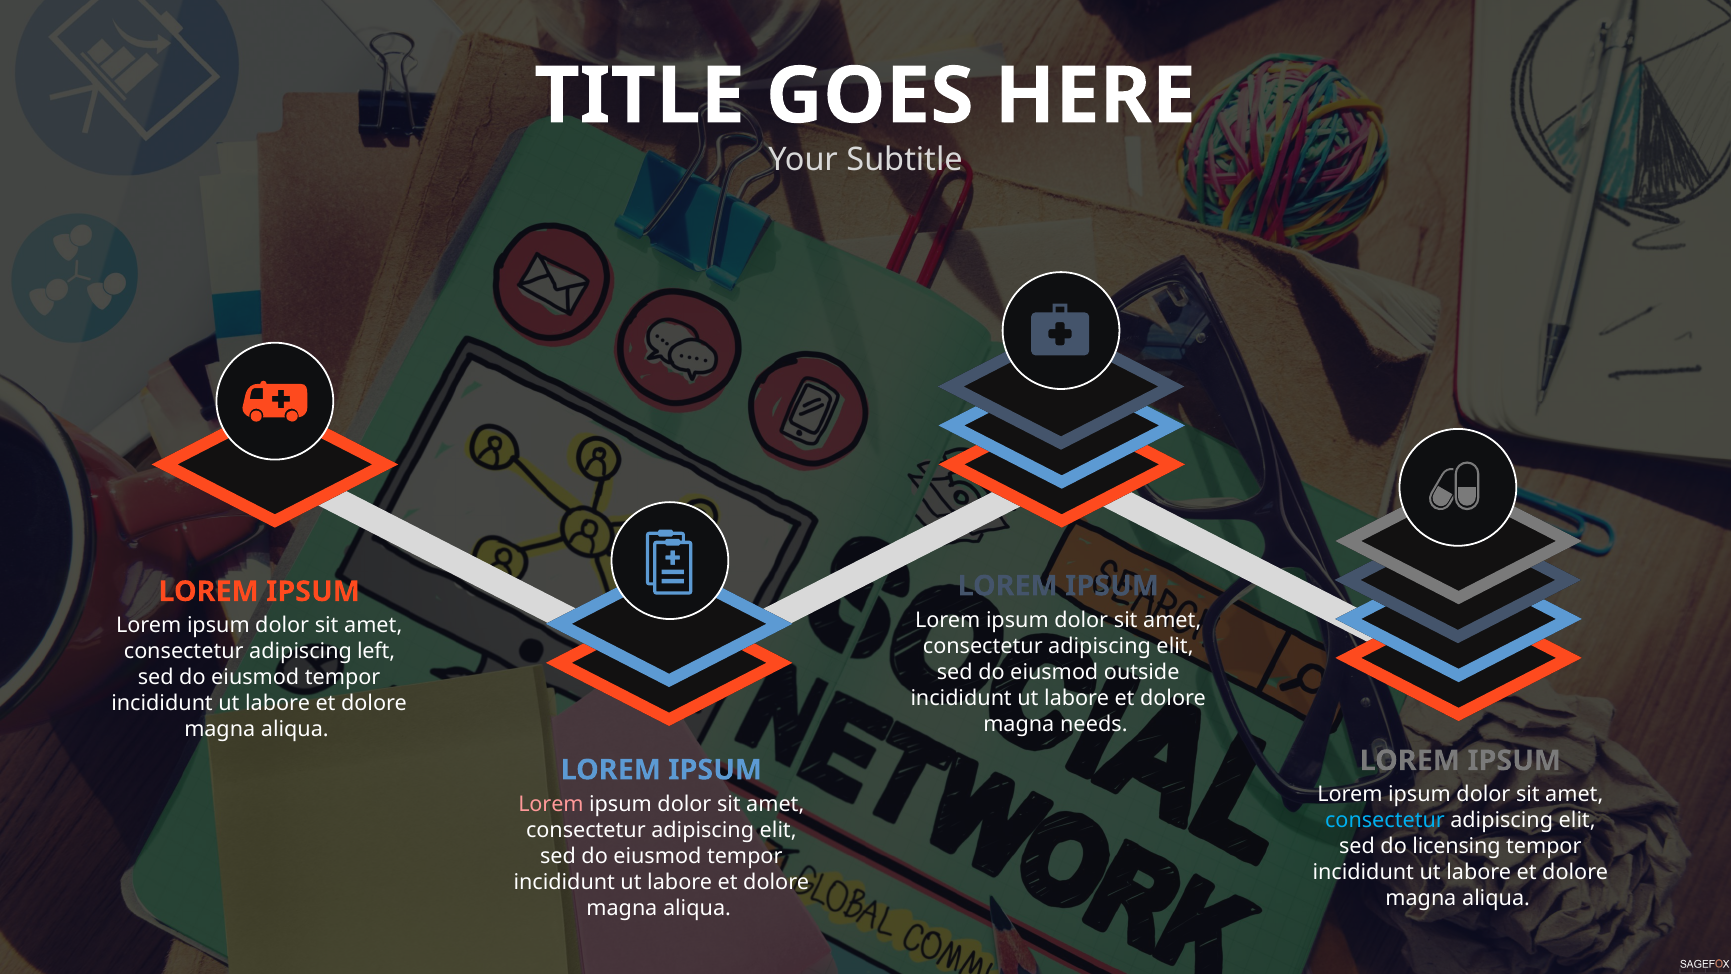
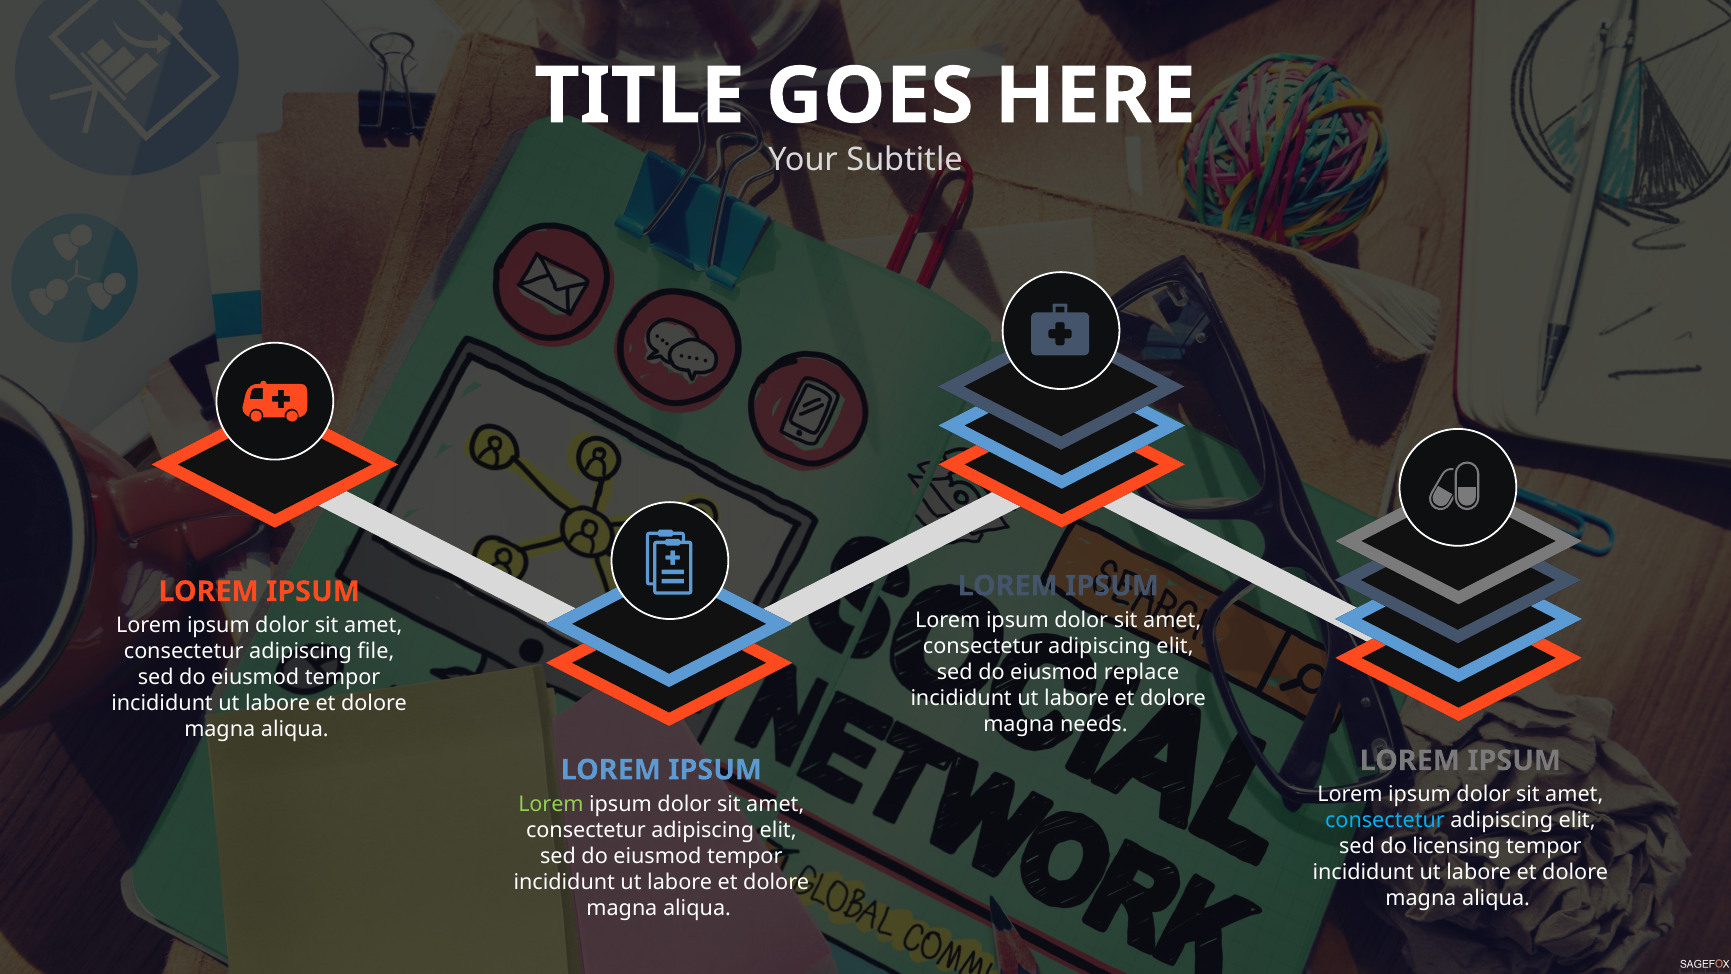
left: left -> file
outside: outside -> replace
Lorem at (551, 804) colour: pink -> light green
